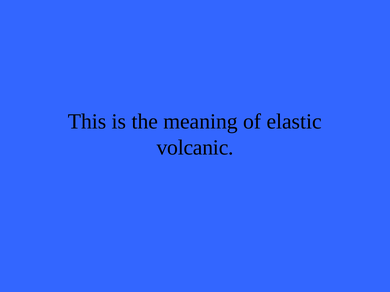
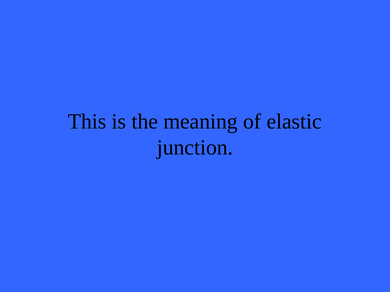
volcanic: volcanic -> junction
